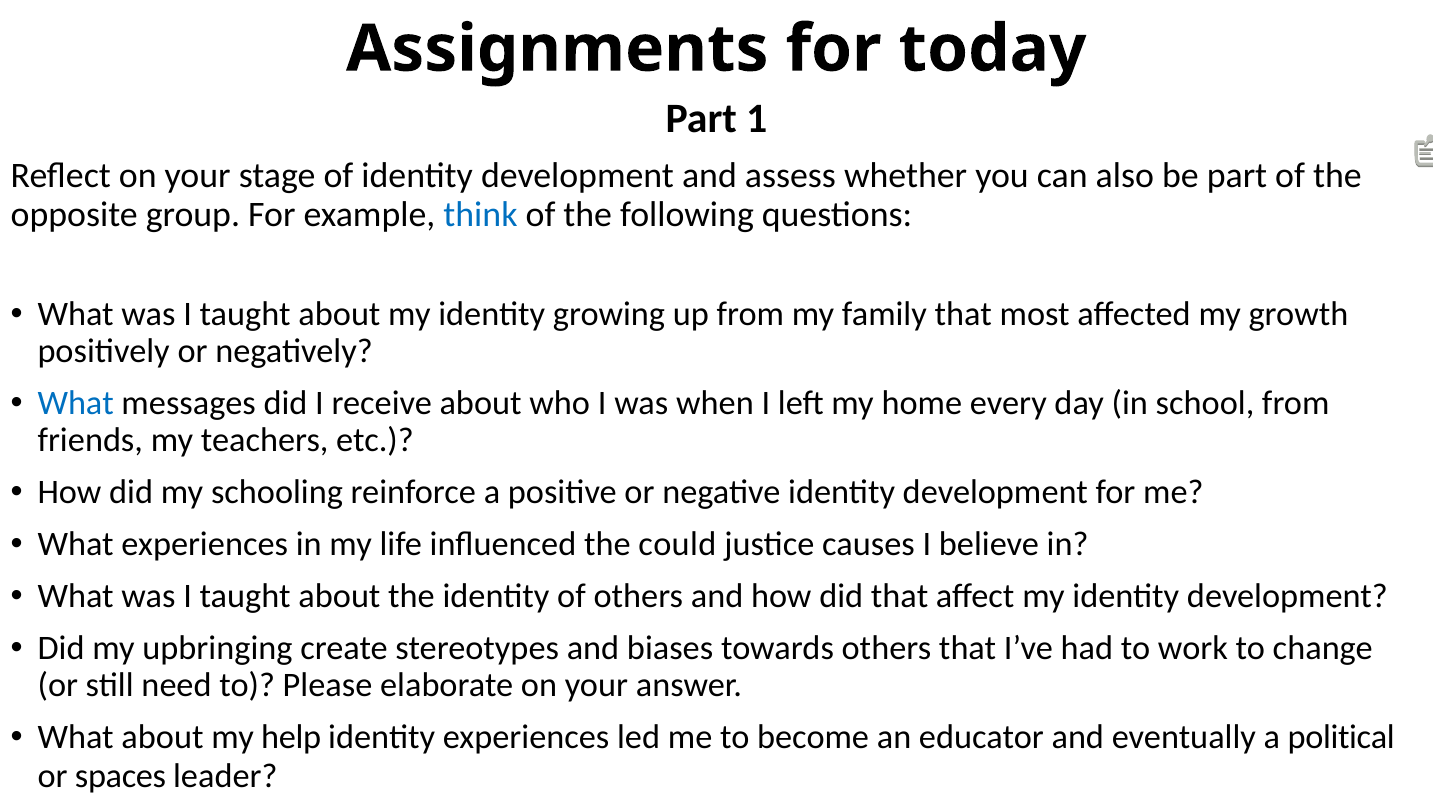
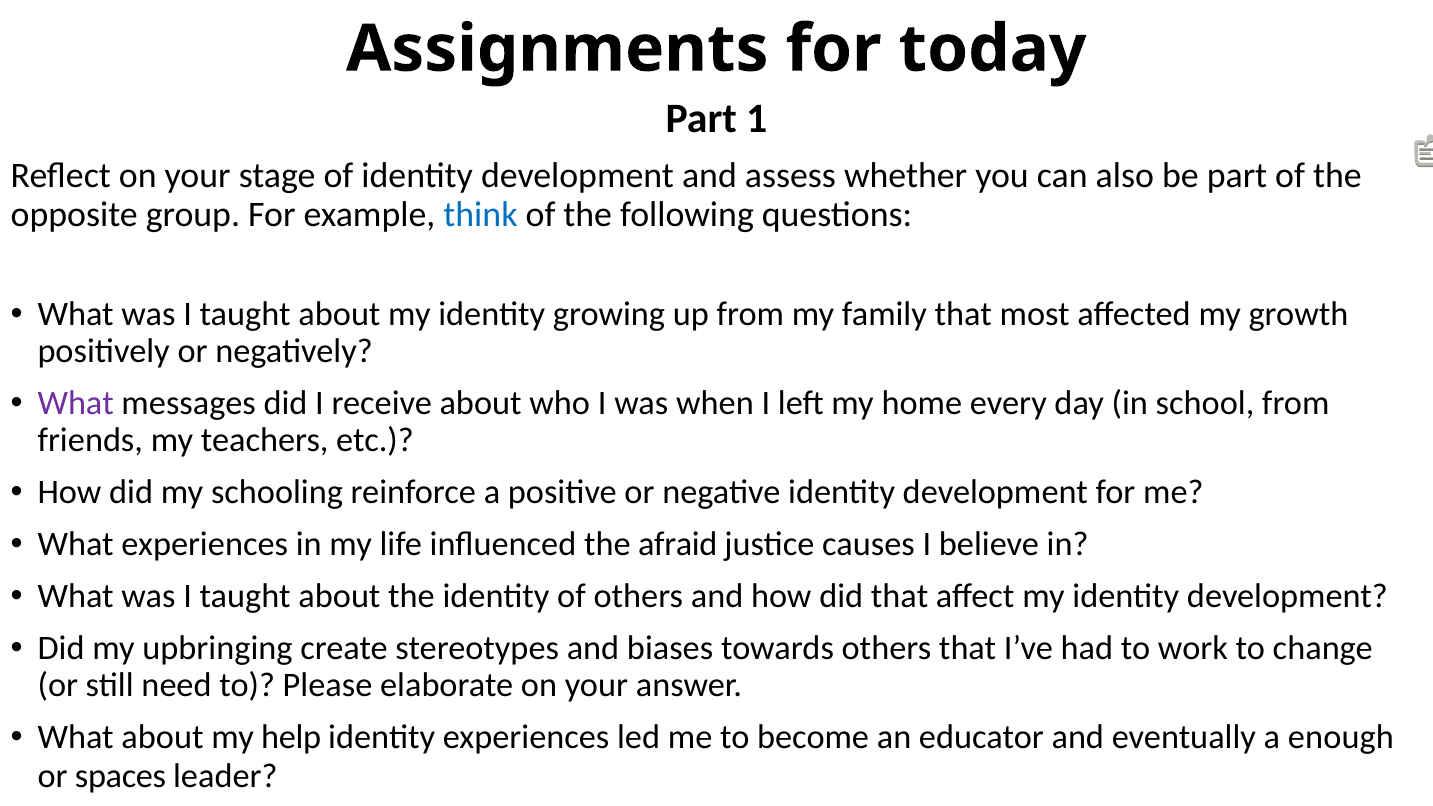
What at (76, 403) colour: blue -> purple
could: could -> afraid
political: political -> enough
